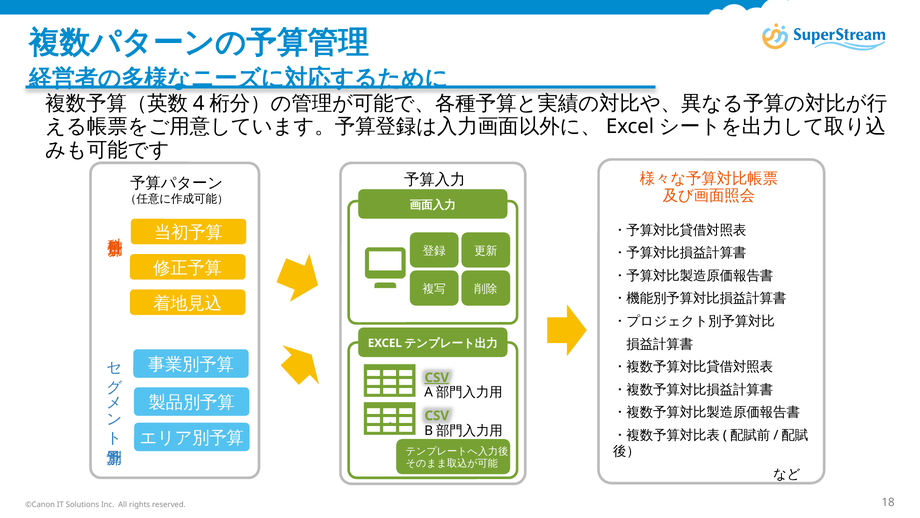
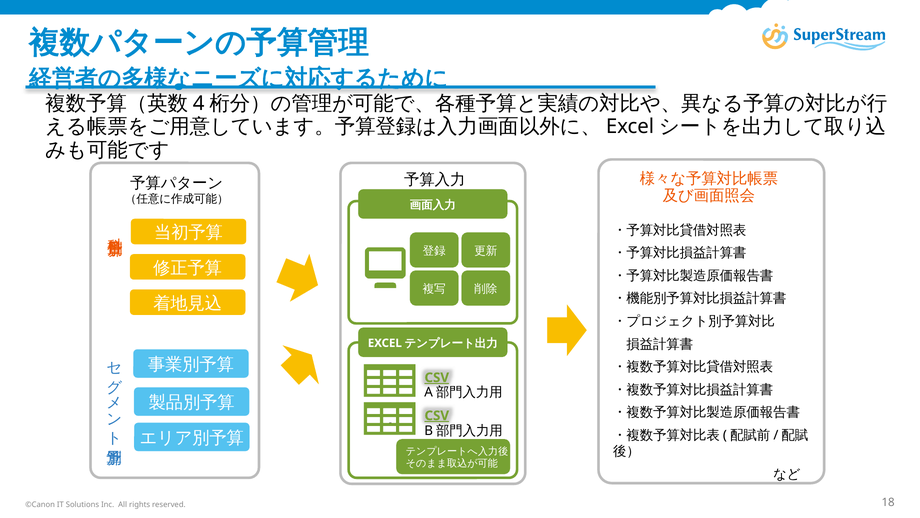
CSV at (437, 415) underline: none -> present
